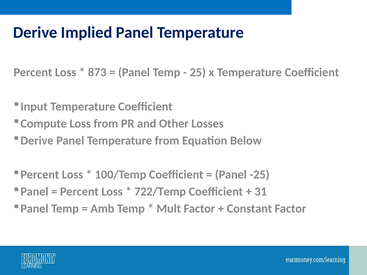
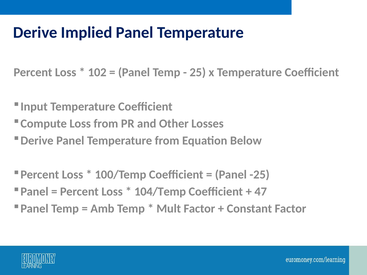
873: 873 -> 102
722/Temp: 722/Temp -> 104/Temp
31: 31 -> 47
